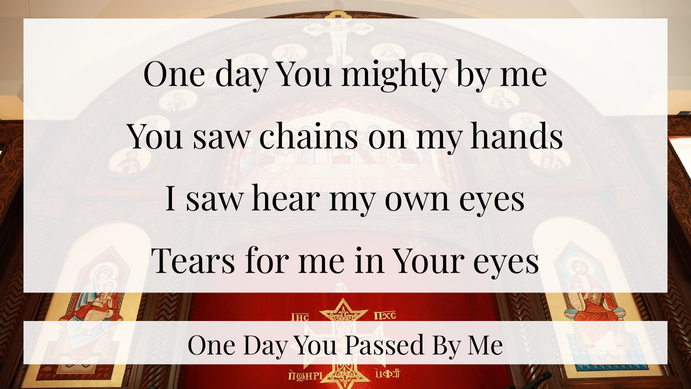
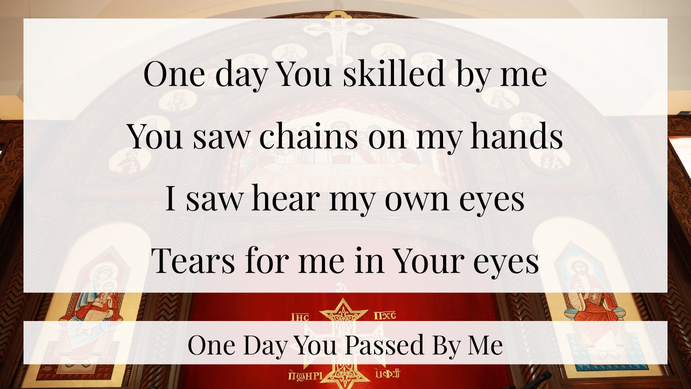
mighty: mighty -> skilled
